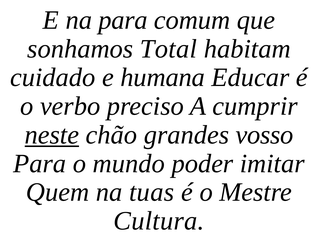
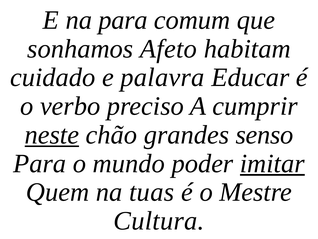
Total: Total -> Afeto
humana: humana -> palavra
vosso: vosso -> senso
imitar underline: none -> present
